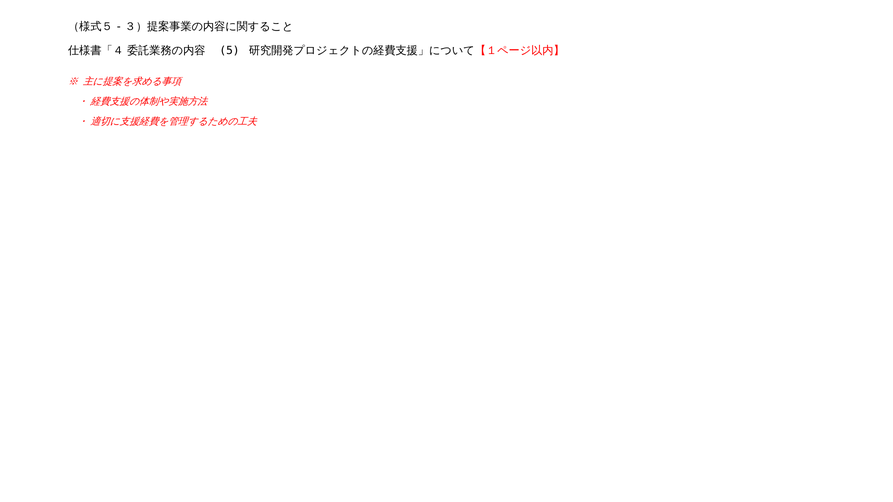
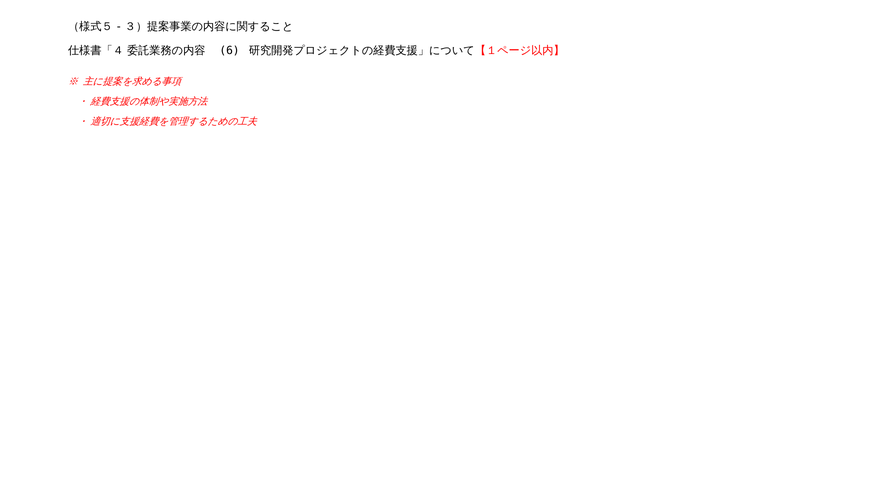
5: 5 -> 6
